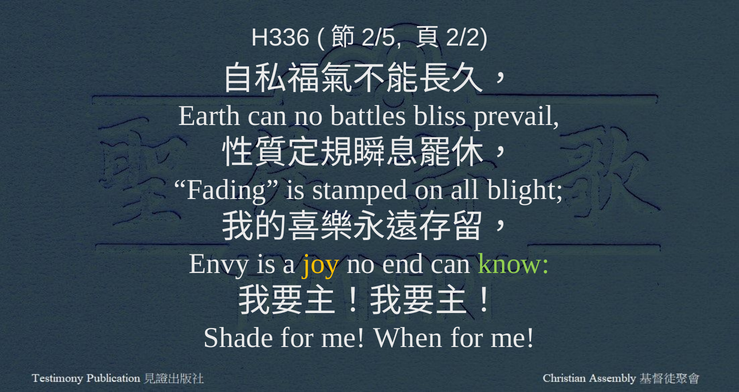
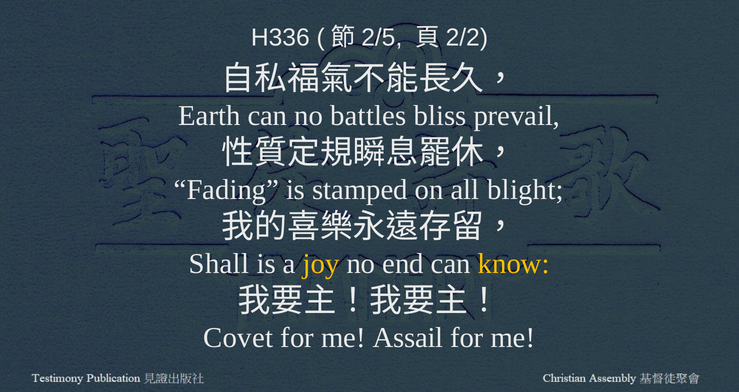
Envy: Envy -> Shall
know colour: light green -> yellow
Shade: Shade -> Covet
When: When -> Assail
